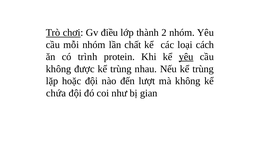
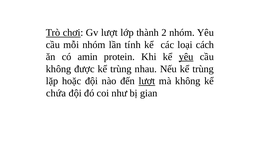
Gv điều: điều -> lượt
chất: chất -> tính
trình: trình -> amin
lượt at (147, 81) underline: none -> present
